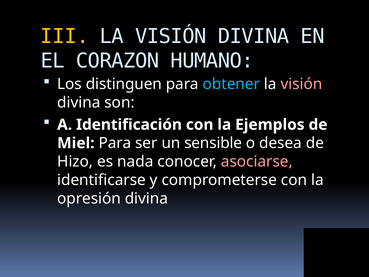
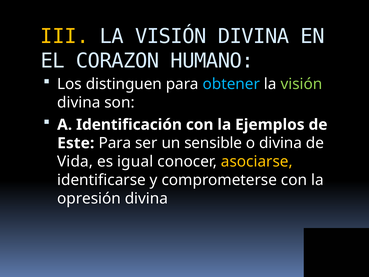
visión at (301, 84) colour: pink -> light green
Miel: Miel -> Este
o desea: desea -> divina
Hizo: Hizo -> Vida
nada: nada -> igual
asociarse colour: pink -> yellow
